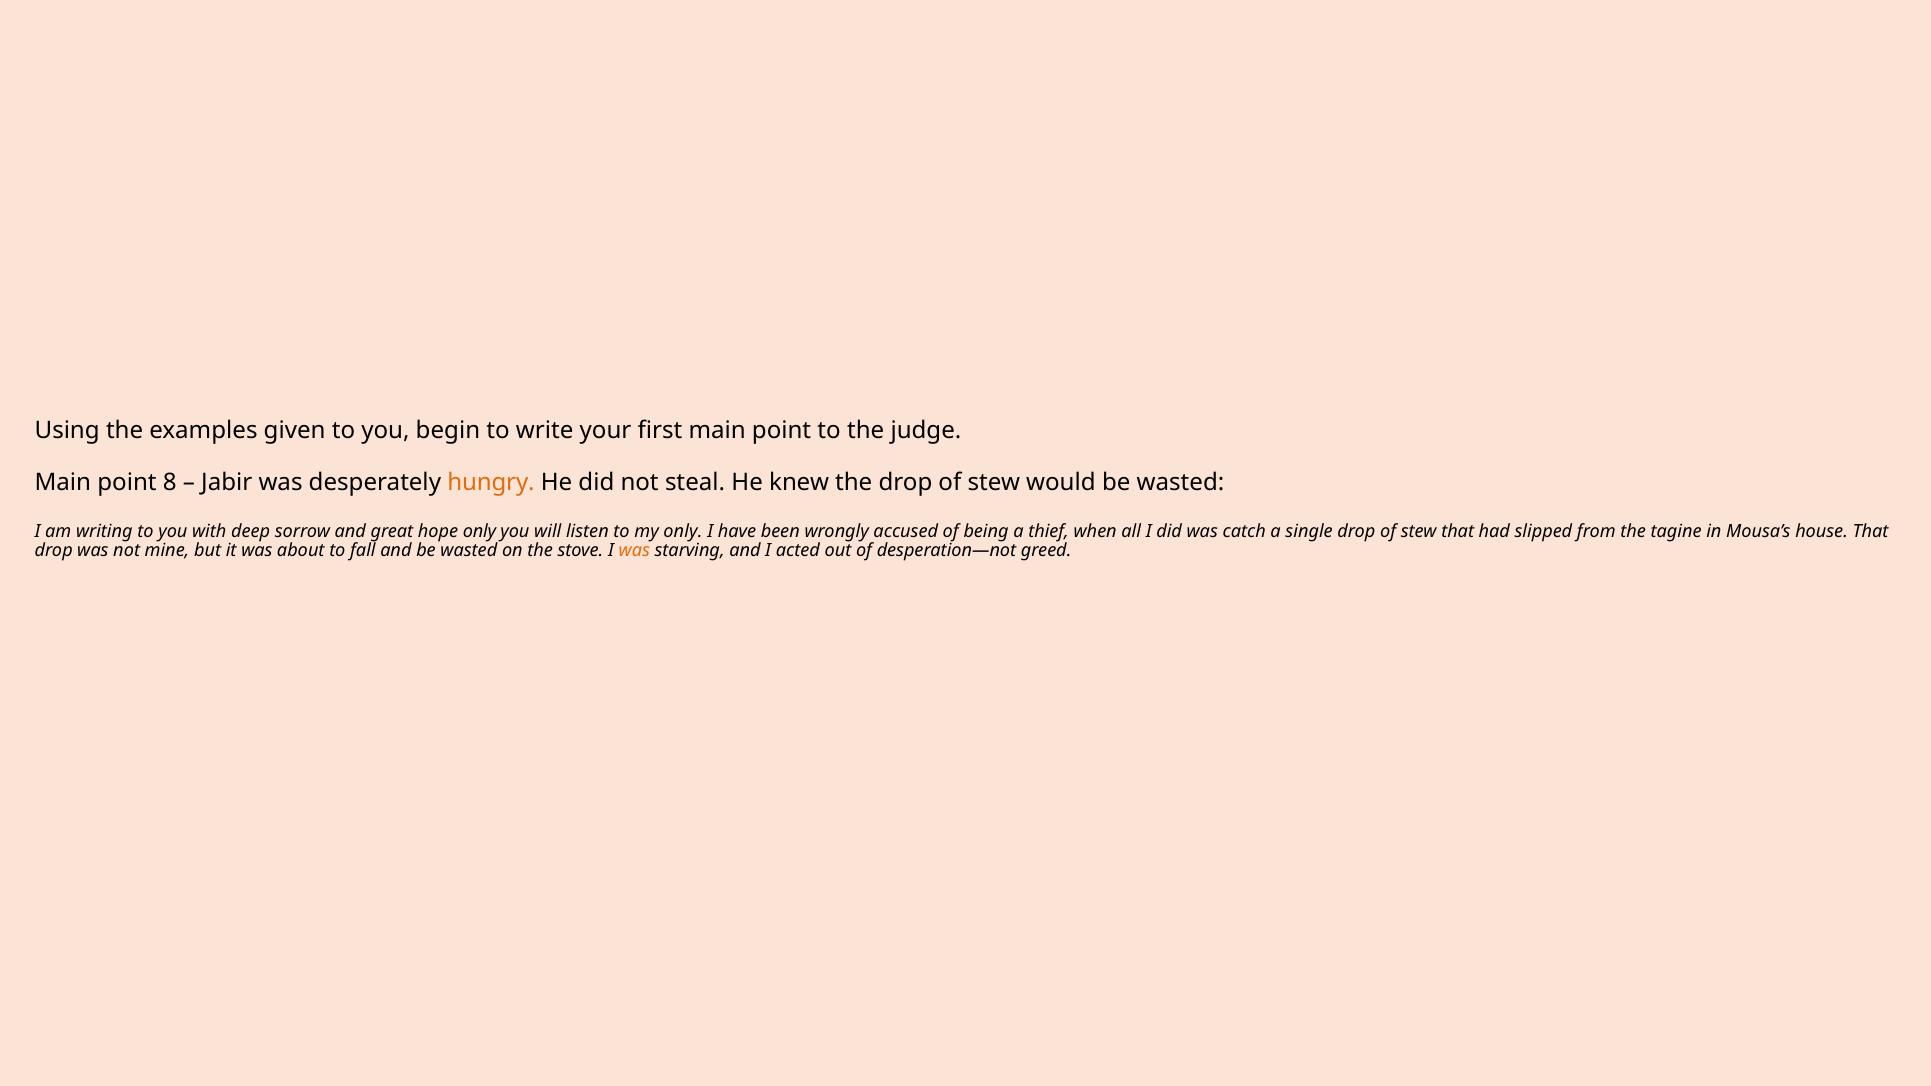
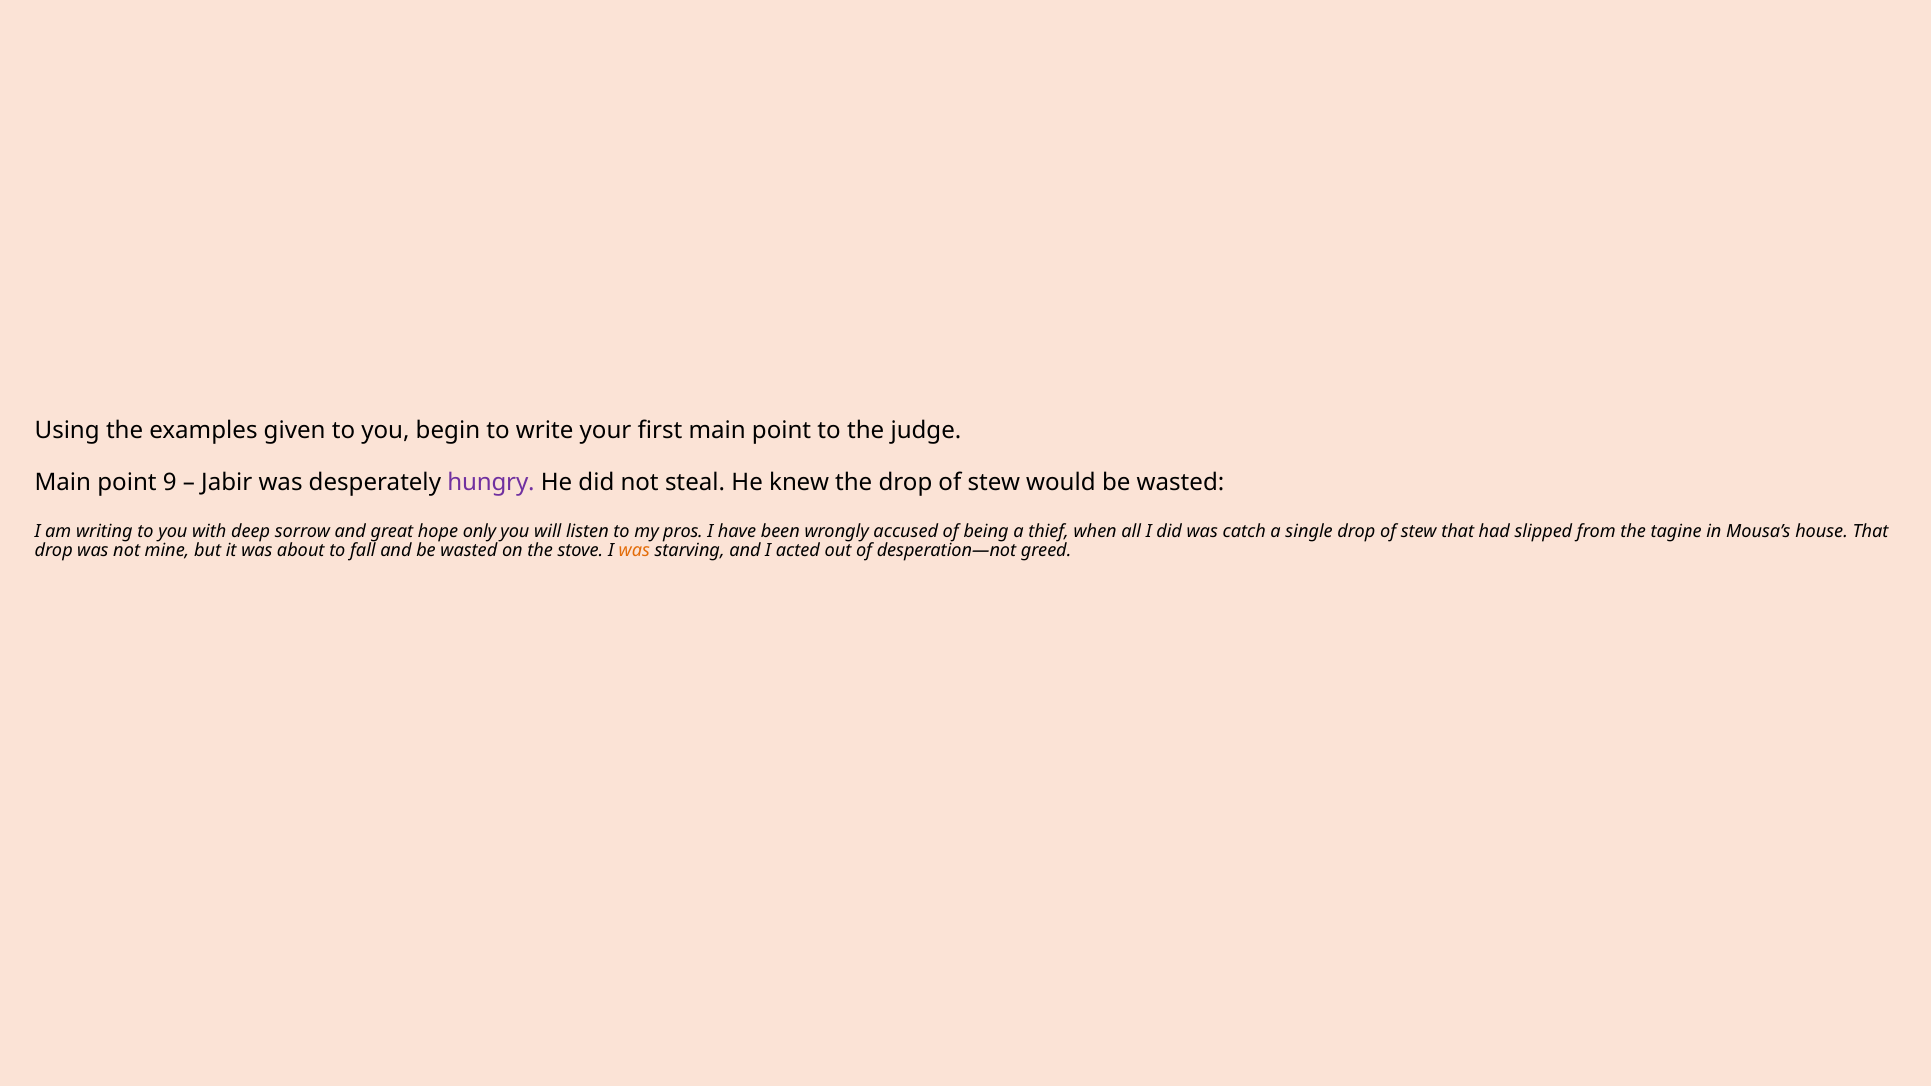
8: 8 -> 9
hungry colour: orange -> purple
my only: only -> pros
